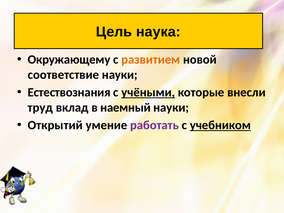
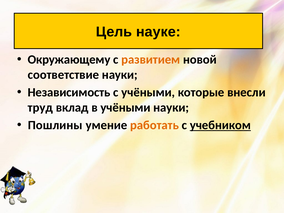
наука: наука -> науке
Естествознания: Естествознания -> Независимость
учёными at (148, 92) underline: present -> none
в наемный: наемный -> учёными
Открытий: Открытий -> Пошлины
работать colour: purple -> orange
